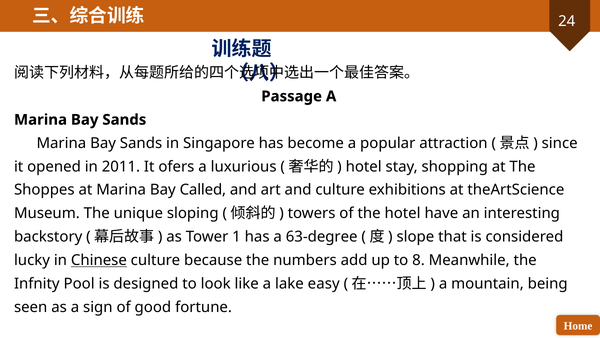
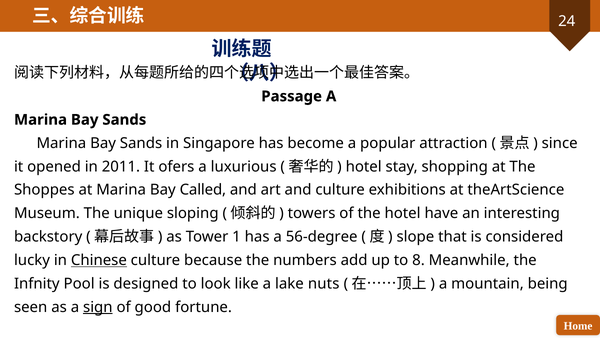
63-degree: 63-degree -> 56-degree
easy: easy -> nuts
sign underline: none -> present
